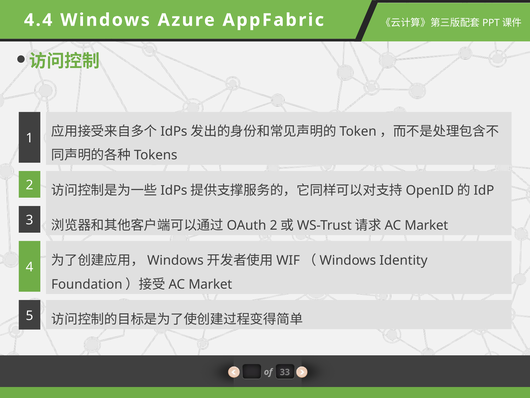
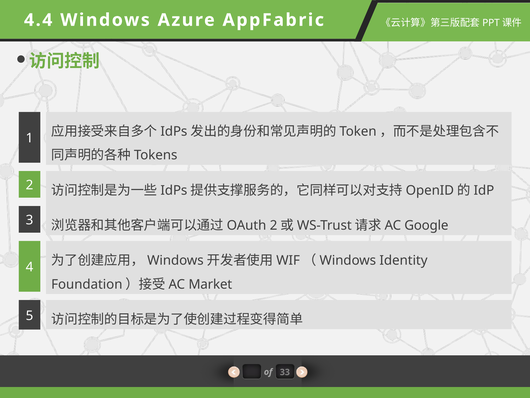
Market at (426, 225): Market -> Google
